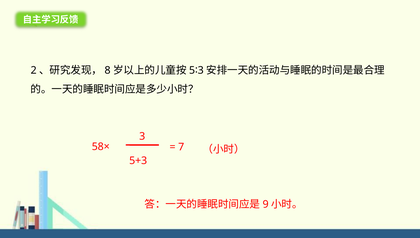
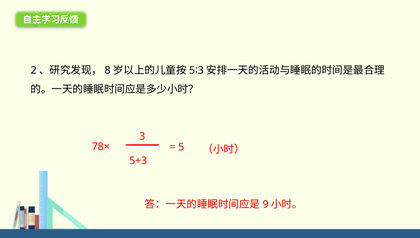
58×: 58× -> 78×
7: 7 -> 5
